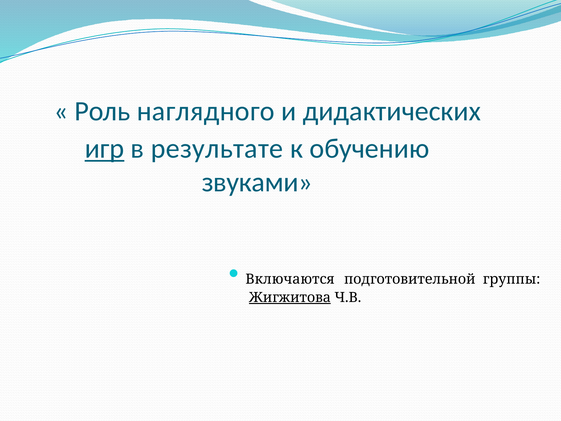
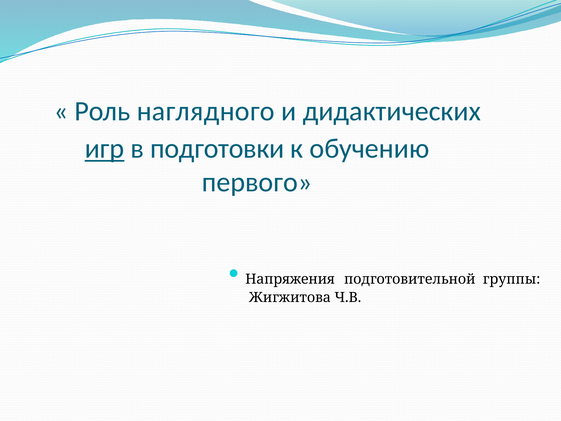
результате: результате -> подготовки
звуками: звуками -> первого
Включаются: Включаются -> Напряжения
Жигжитова underline: present -> none
